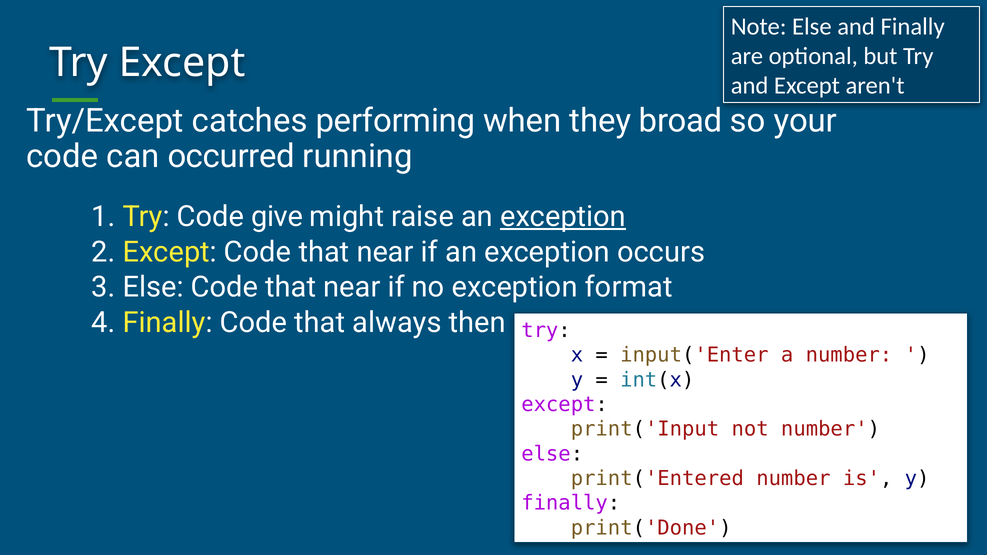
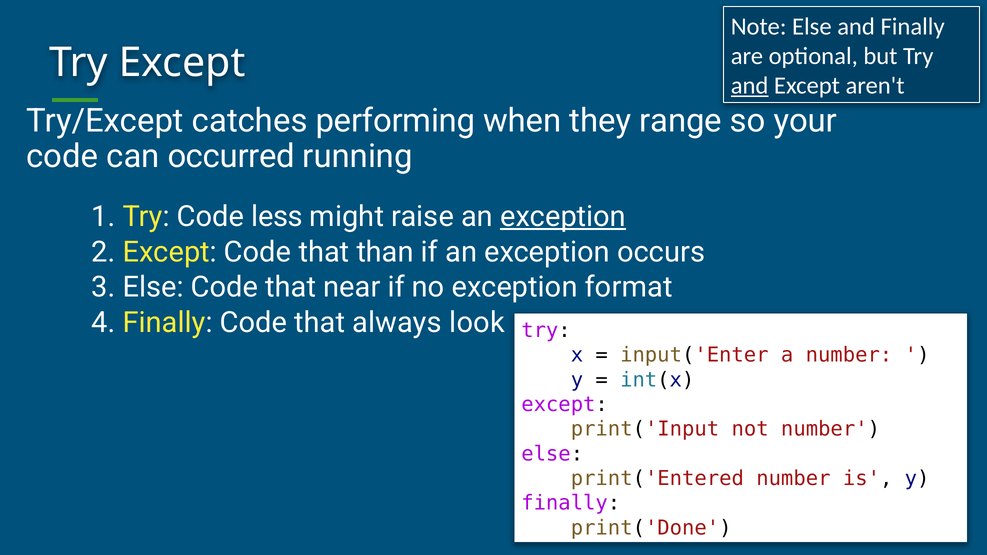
and at (750, 86) underline: none -> present
broad: broad -> range
give: give -> less
Except Code that near: near -> than
then: then -> look
